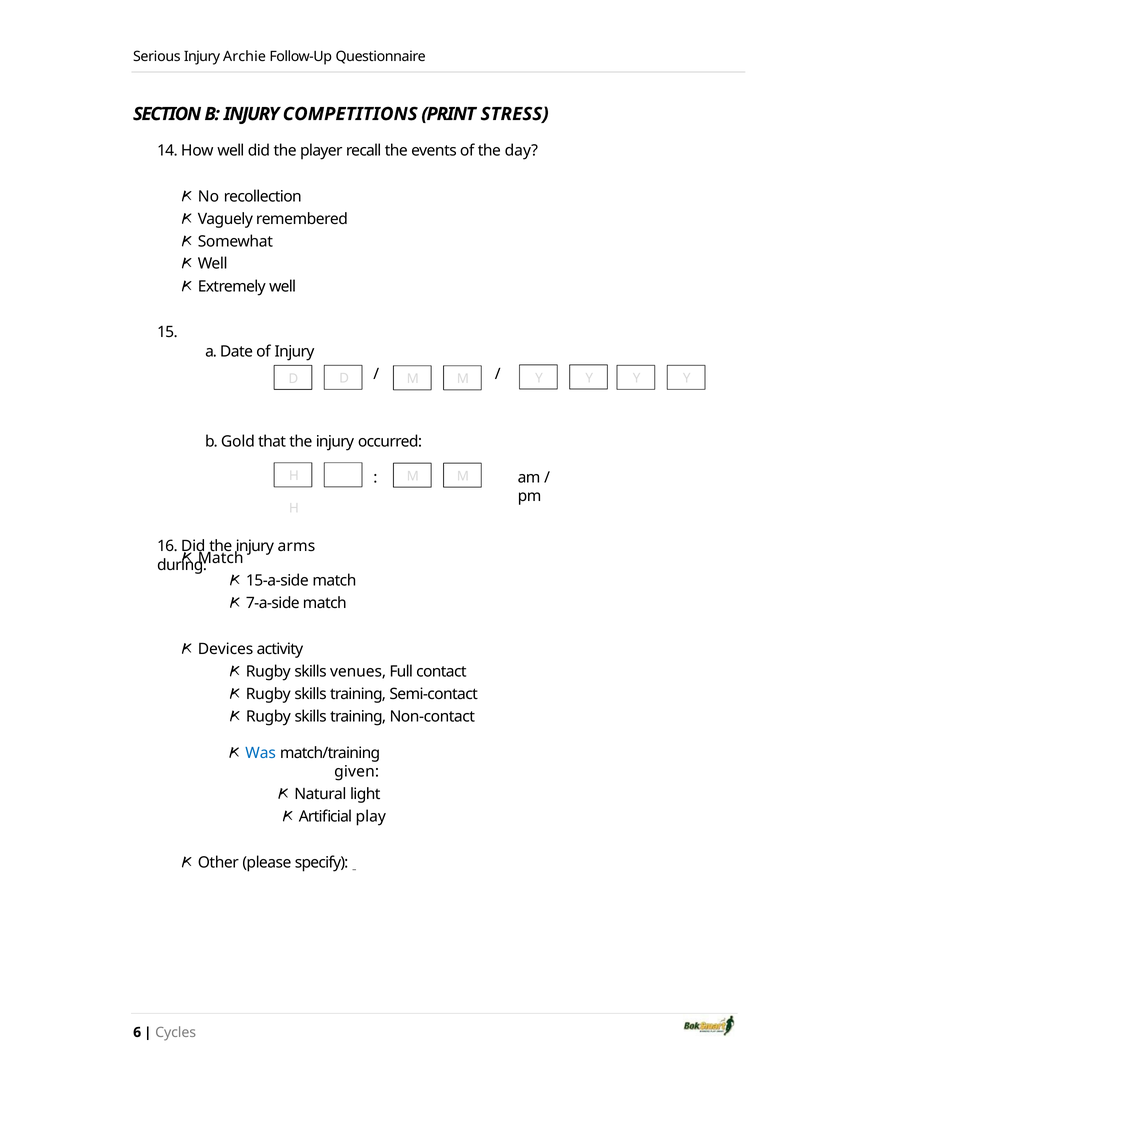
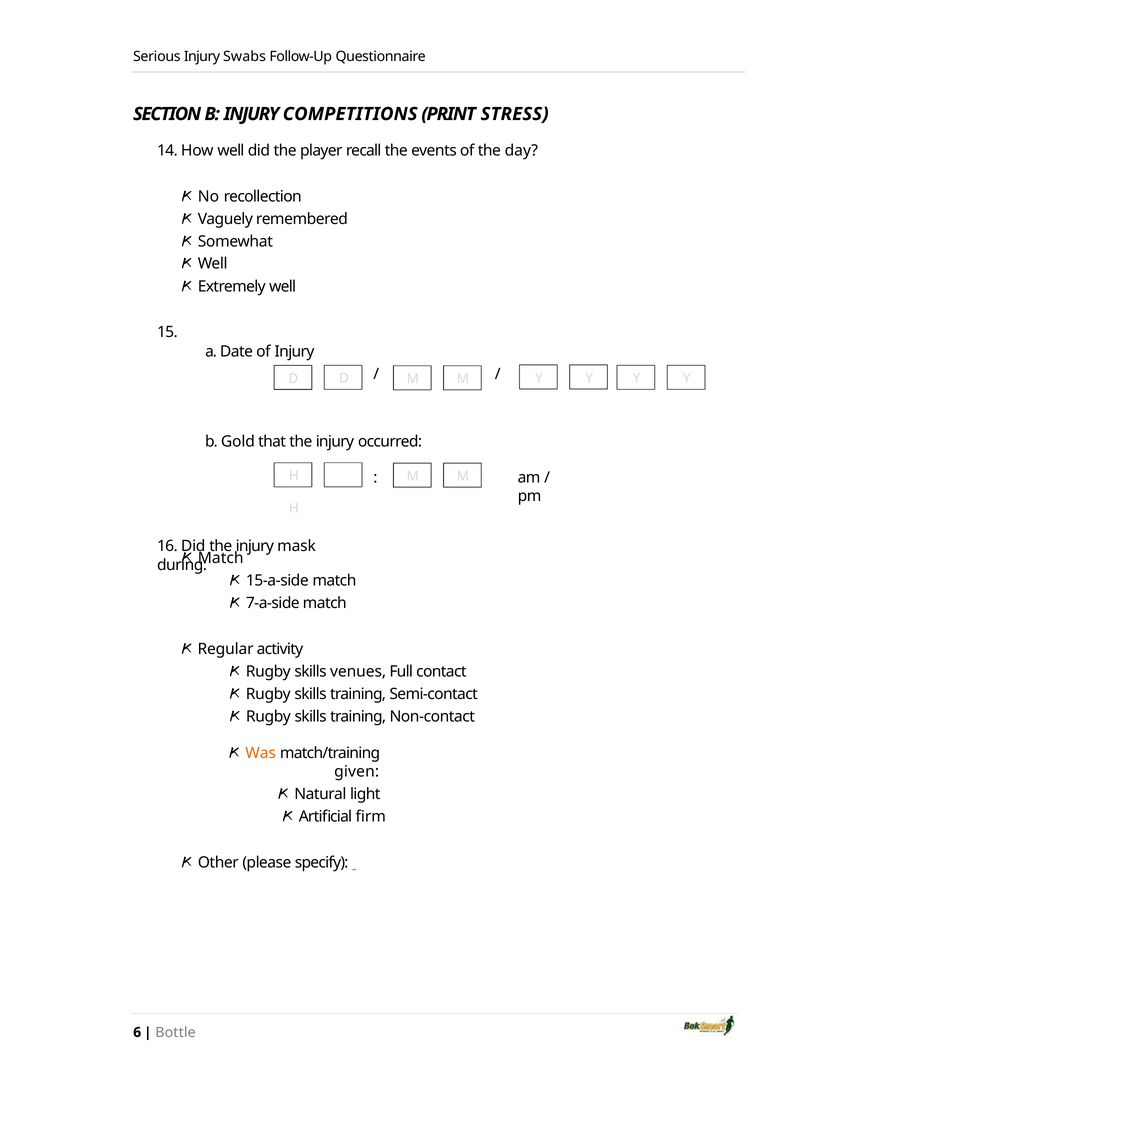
Archie: Archie -> Swabs
arms: arms -> mask
Devices: Devices -> Regular
Was colour: blue -> orange
play: play -> firm
Cycles: Cycles -> Bottle
